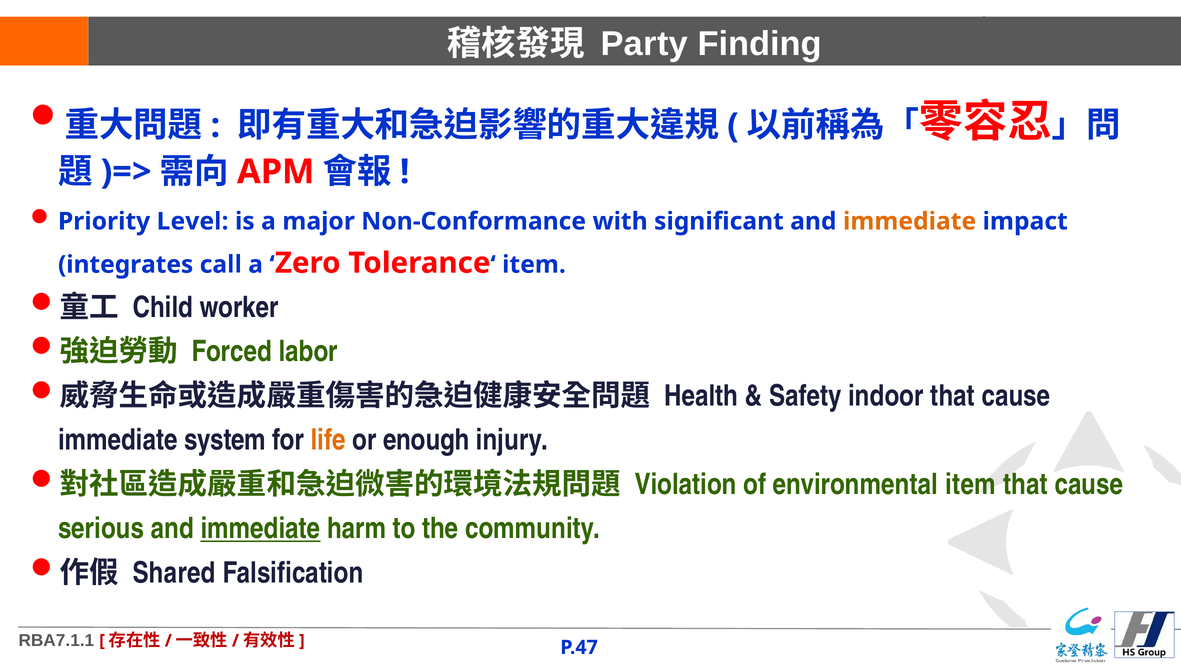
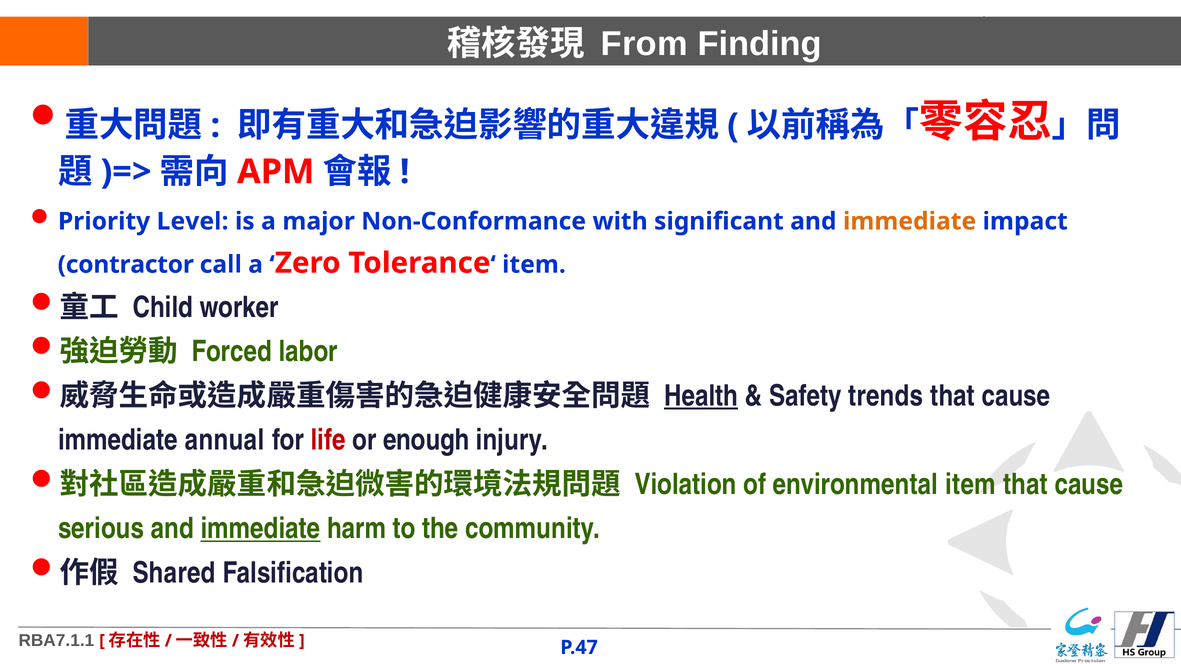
Party: Party -> From
integrates: integrates -> contractor
Health underline: none -> present
indoor: indoor -> trends
system: system -> annual
life colour: orange -> red
